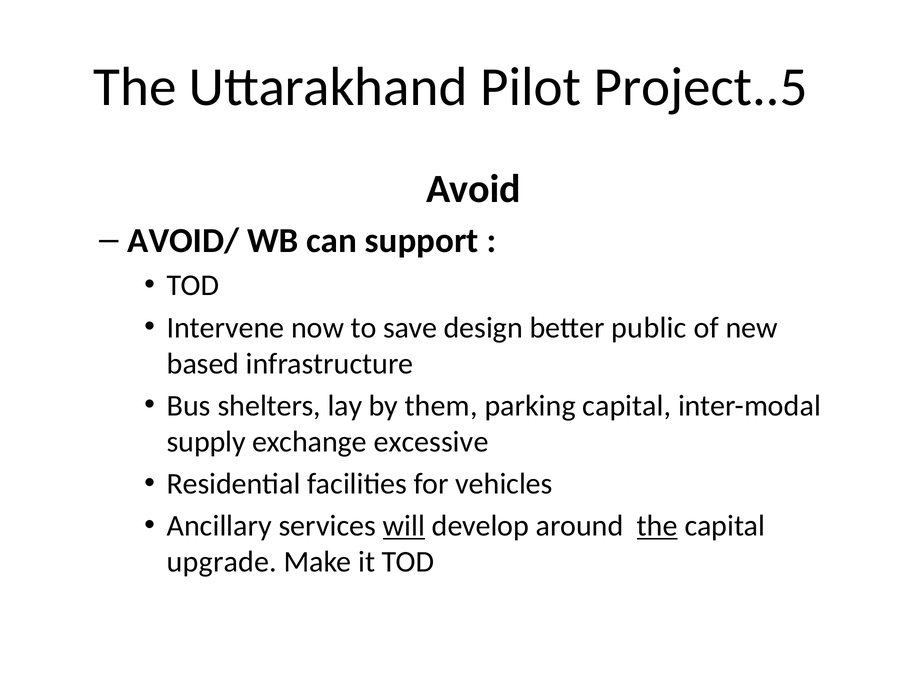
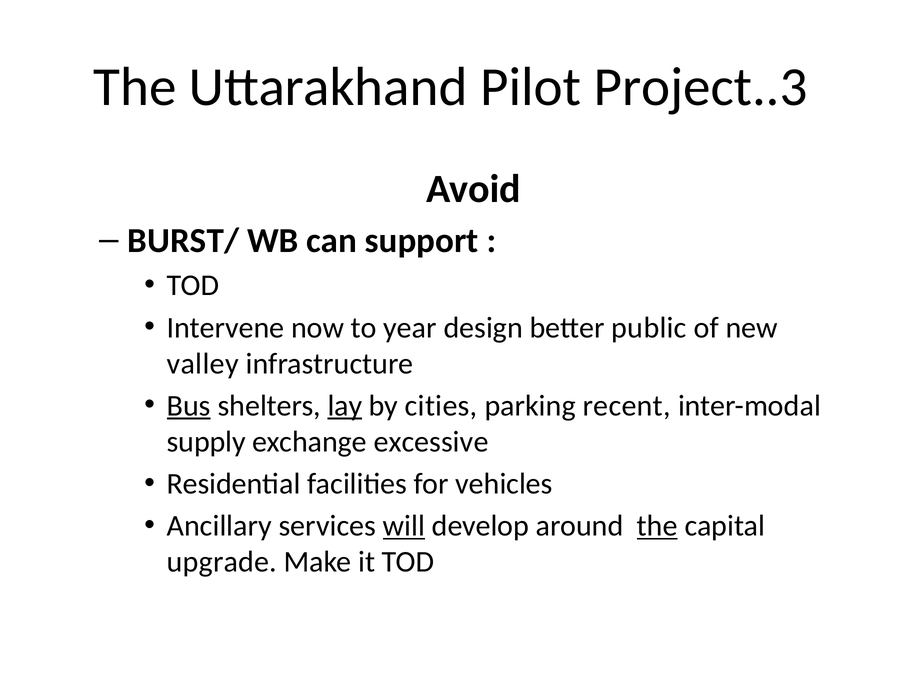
Project..5: Project..5 -> Project..3
AVOID/: AVOID/ -> BURST/
save: save -> year
based: based -> valley
Bus underline: none -> present
lay underline: none -> present
them: them -> cities
parking capital: capital -> recent
